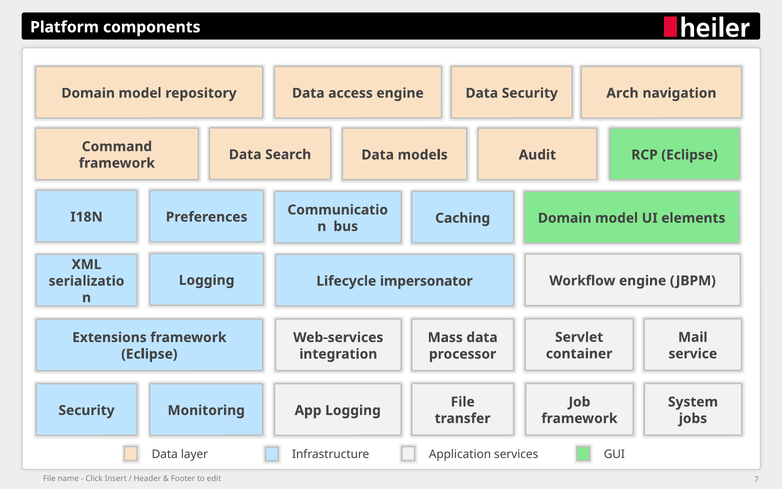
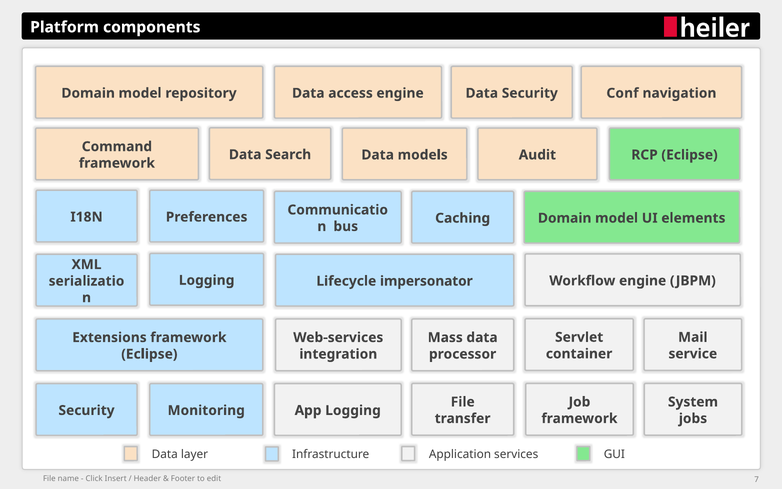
Arch: Arch -> Conf
